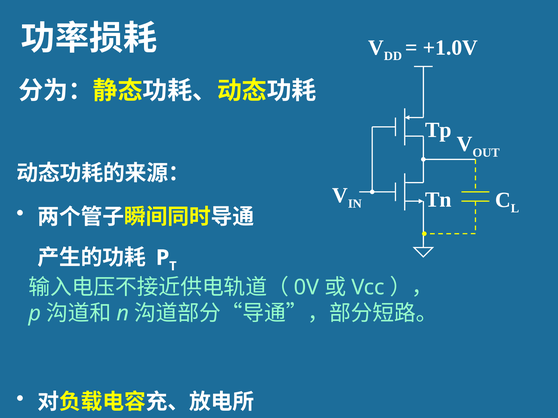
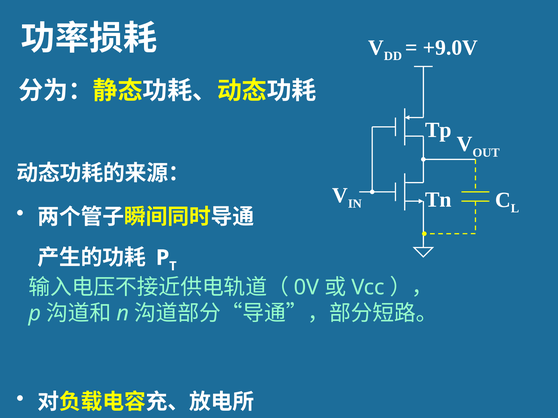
+1.0V: +1.0V -> +9.0V
